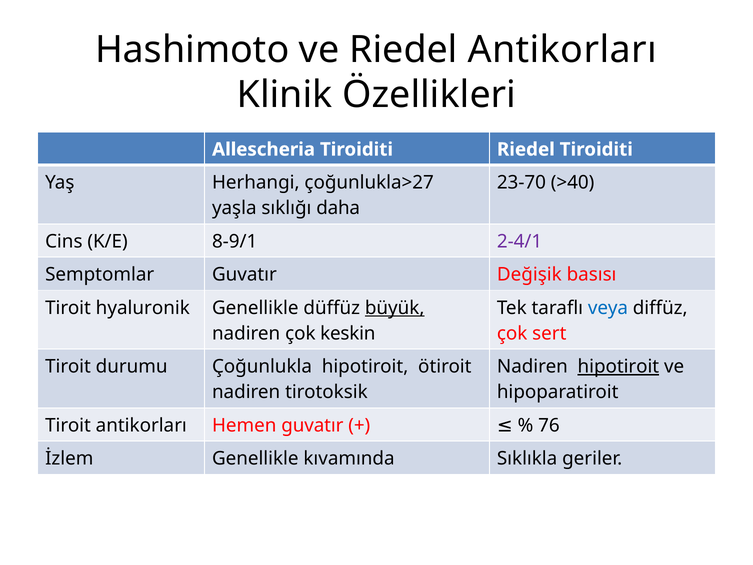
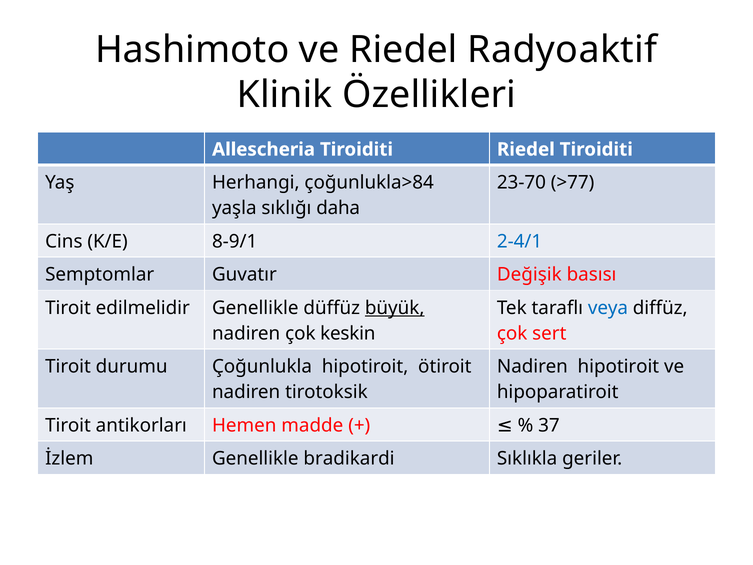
Riedel Antikorları: Antikorları -> Radyoaktif
çoğunlukla>27: çoğunlukla>27 -> çoğunlukla>84
>40: >40 -> >77
2-4/1 colour: purple -> blue
hyaluronik: hyaluronik -> edilmelidir
hipotiroit at (618, 366) underline: present -> none
Hemen guvatır: guvatır -> madde
76: 76 -> 37
kıvamında: kıvamında -> bradikardi
